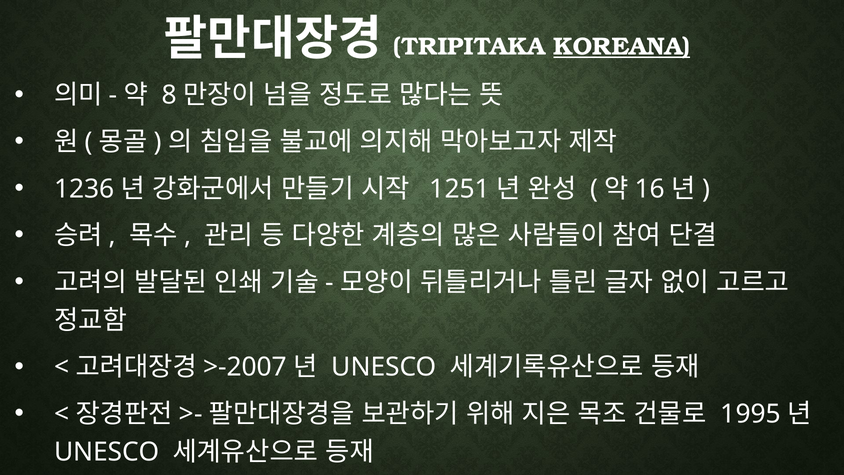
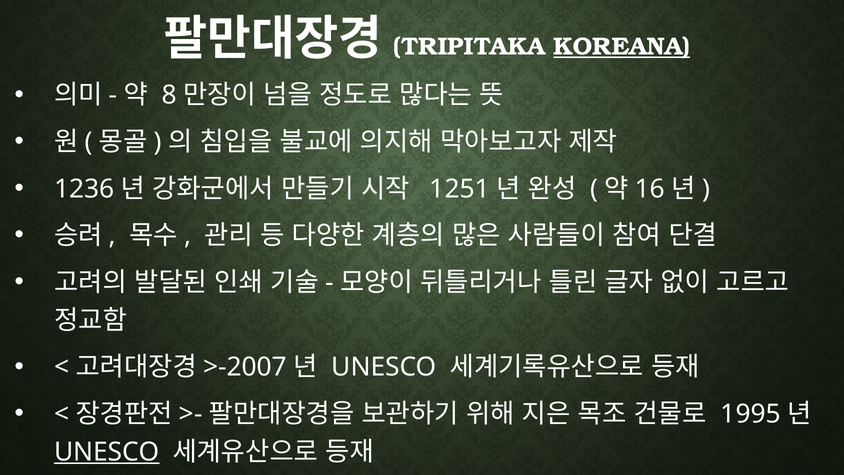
UNESCO at (107, 452) underline: none -> present
